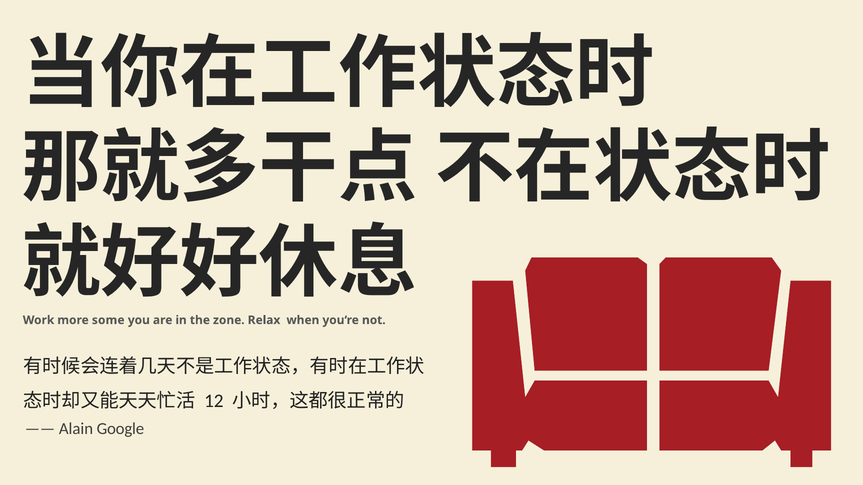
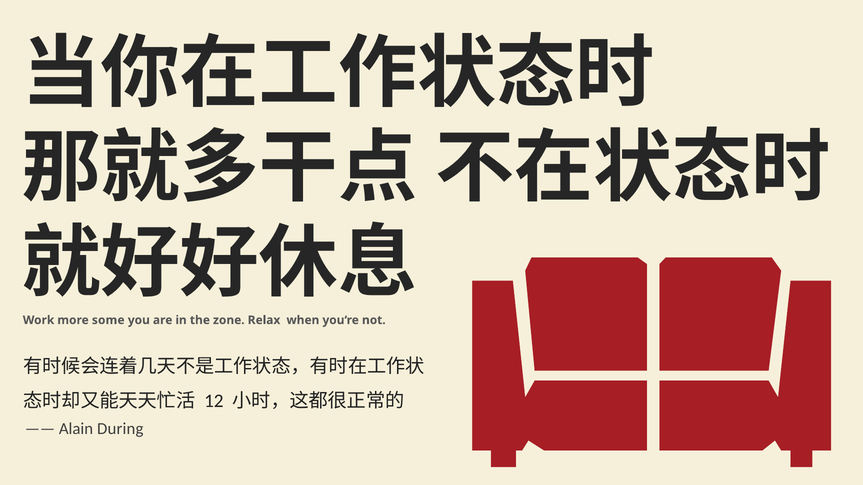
Google: Google -> During
